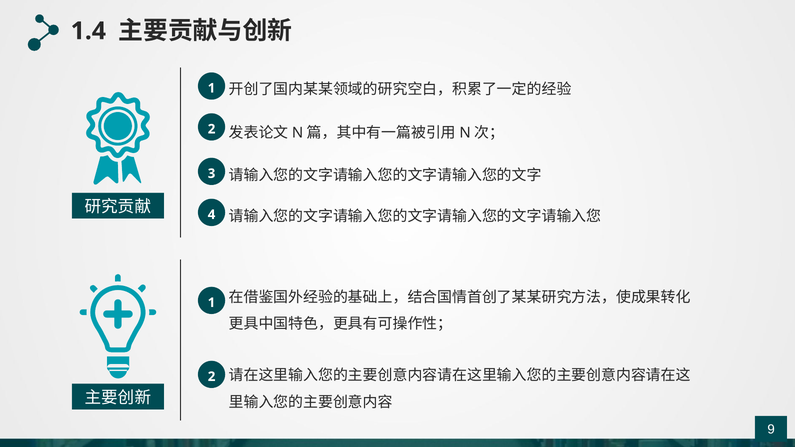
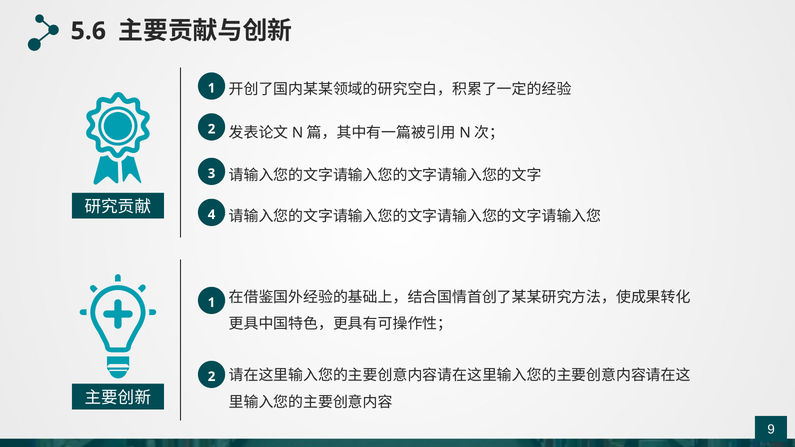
1.4: 1.4 -> 5.6
